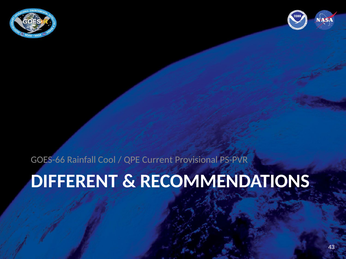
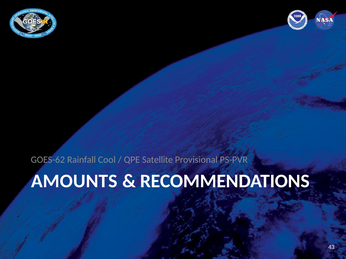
GOES-66: GOES-66 -> GOES-62
Current: Current -> Satellite
DIFFERENT: DIFFERENT -> AMOUNTS
